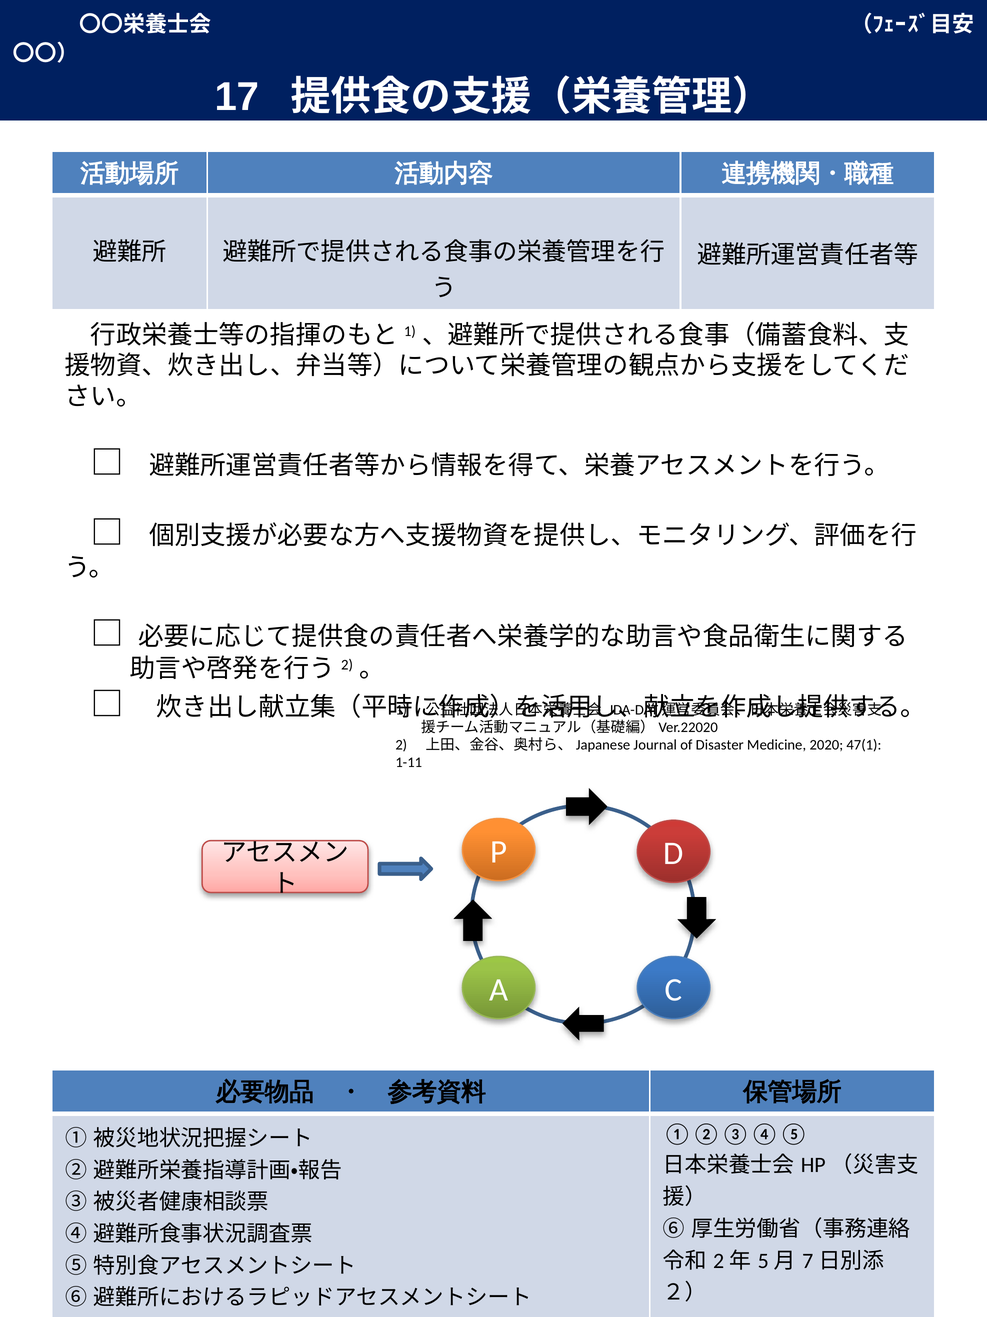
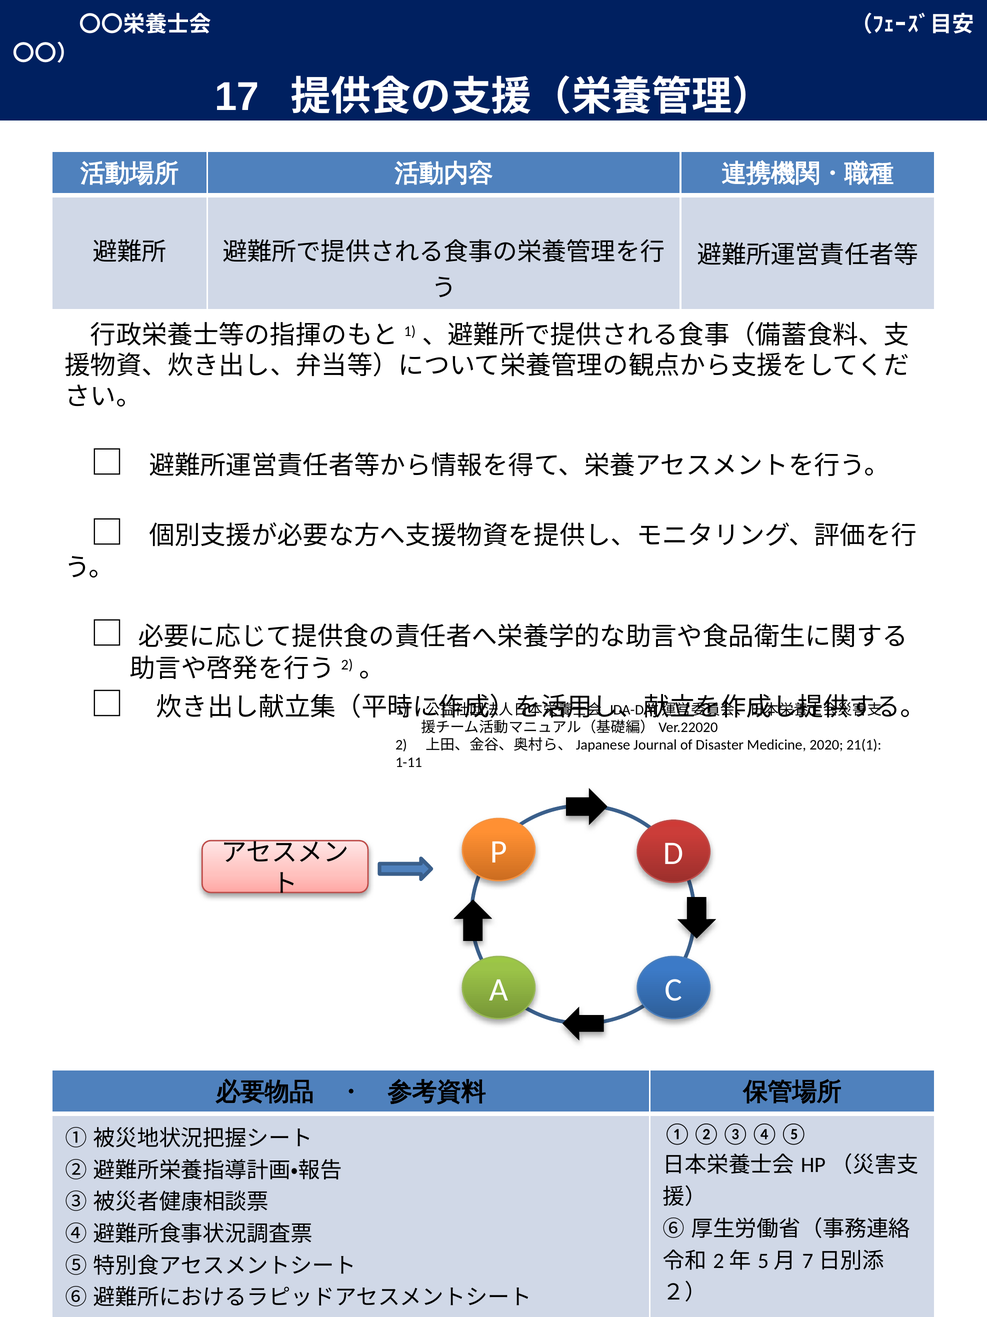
47(1: 47(1 -> 21(1
